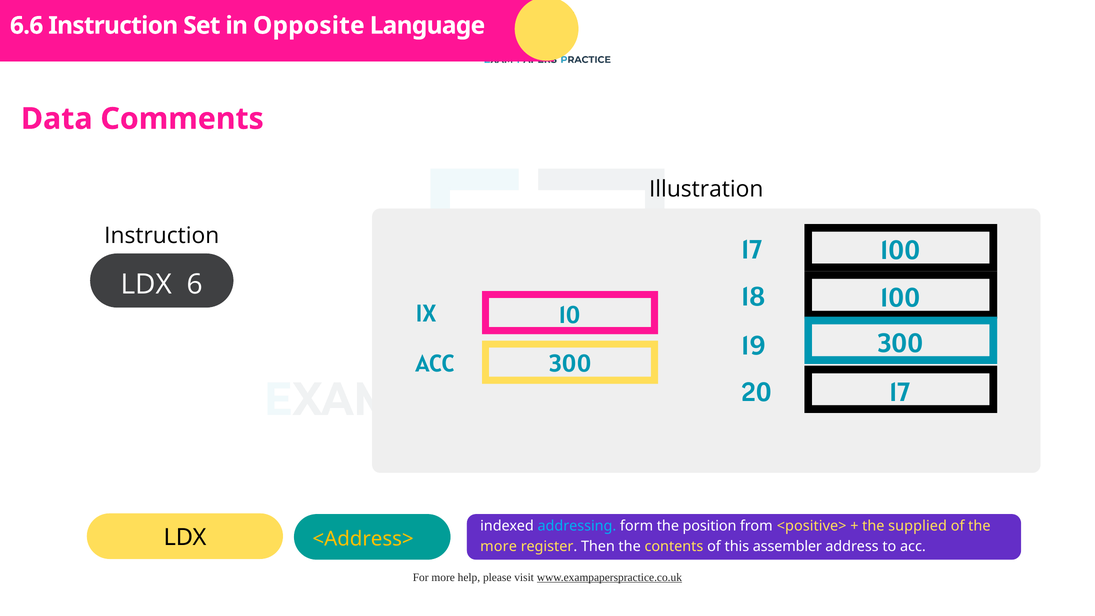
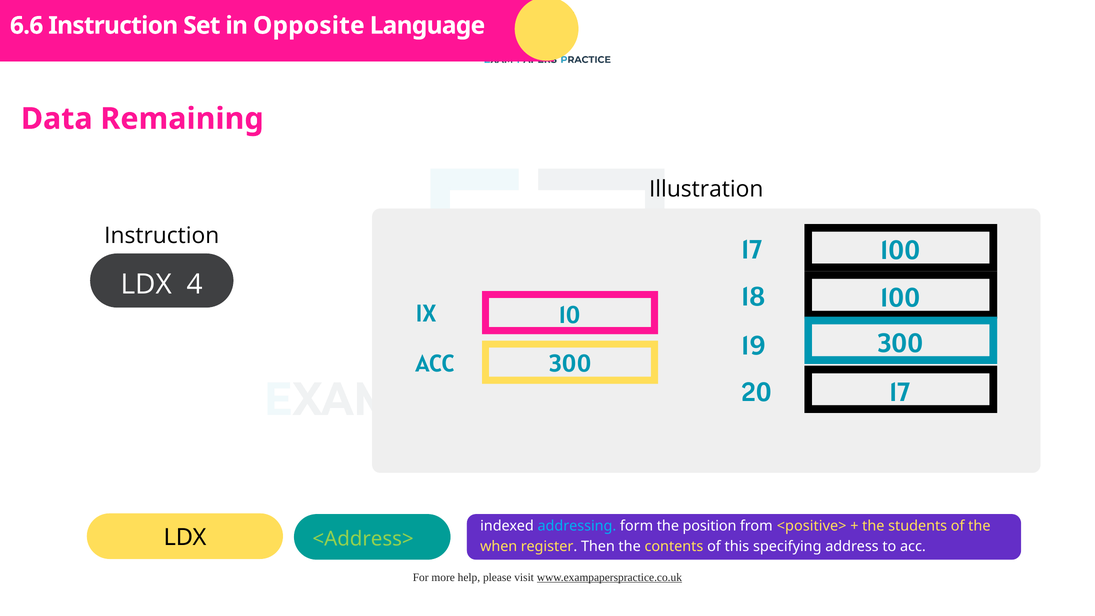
Comments: Comments -> Remaining
6: 6 -> 4
supplied: supplied -> students
<Address> colour: yellow -> light green
more at (499, 546): more -> when
assembler: assembler -> specifying
